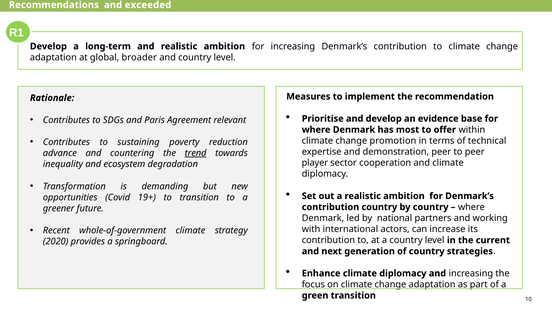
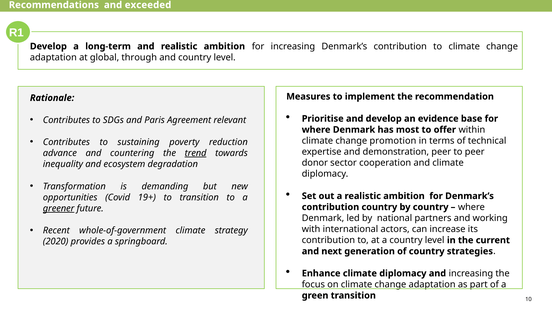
broader: broader -> through
player: player -> donor
greener underline: none -> present
